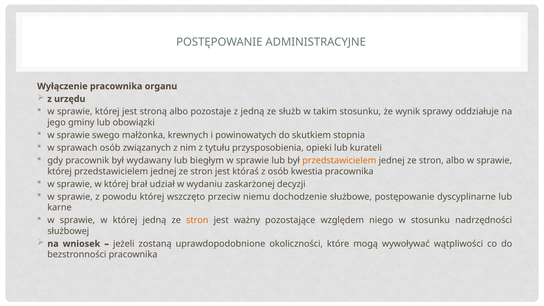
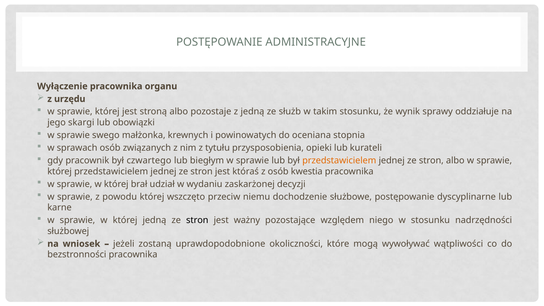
gminy: gminy -> skargi
skutkiem: skutkiem -> oceniana
wydawany: wydawany -> czwartego
stron at (197, 220) colour: orange -> black
